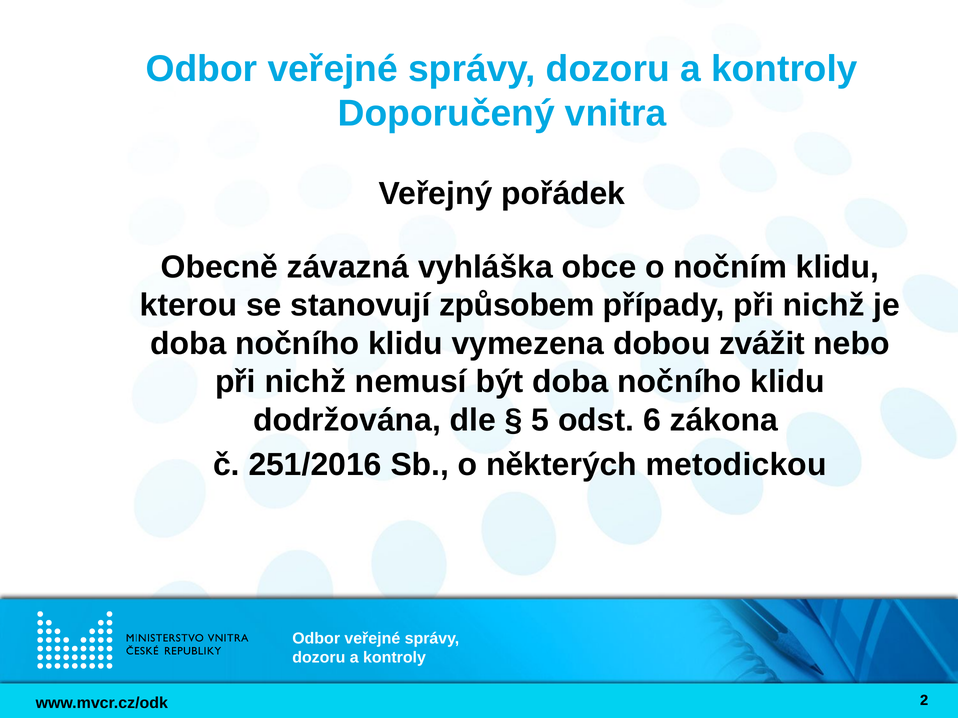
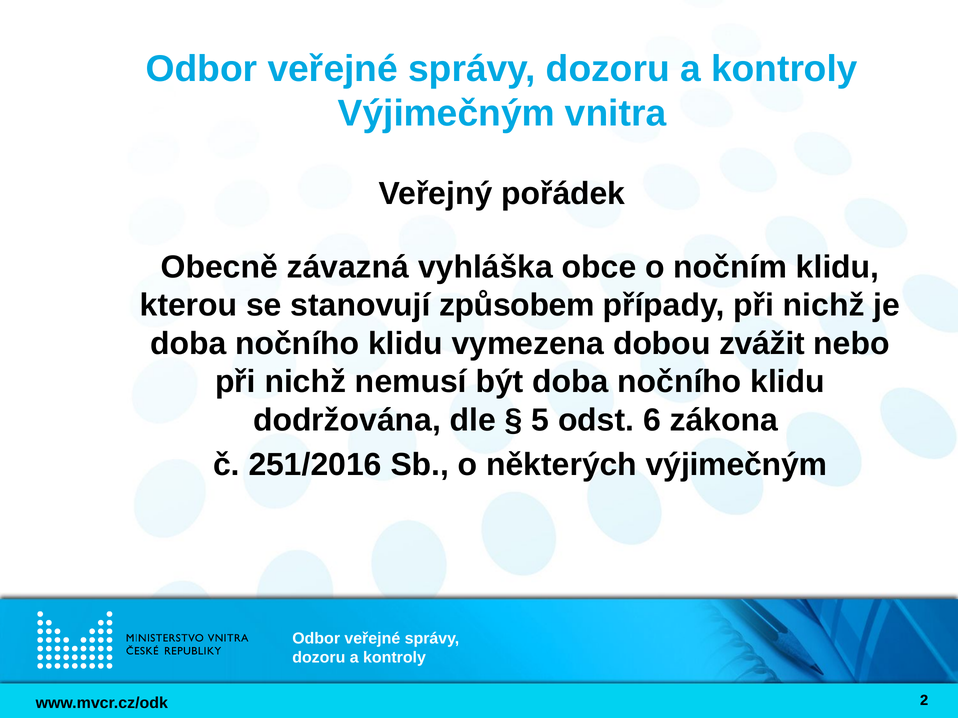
Doporučený at (446, 114): Doporučený -> Výjimečným
některých metodickou: metodickou -> výjimečným
